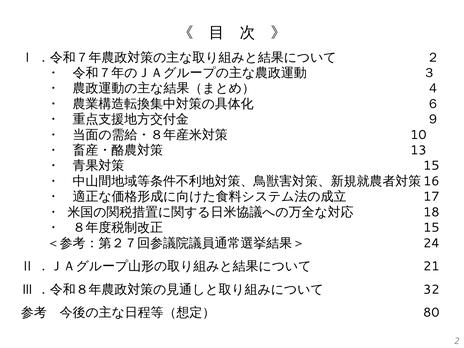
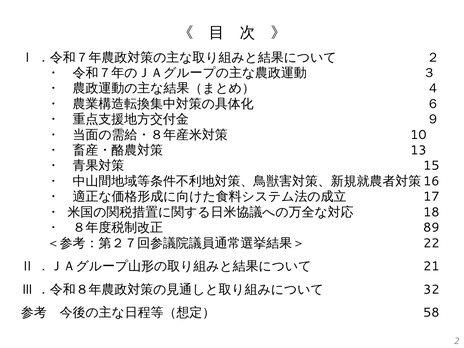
15 at (431, 228): 15 -> 89
24: 24 -> 22
80: 80 -> 58
